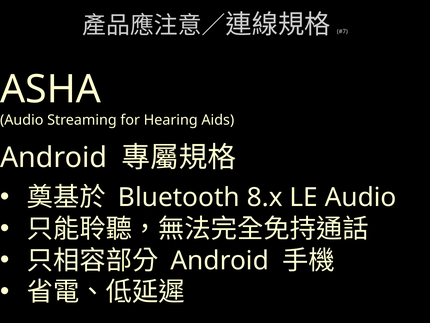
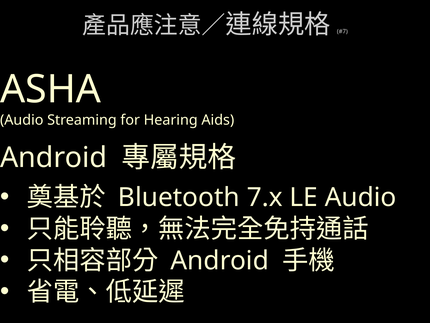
8.x: 8.x -> 7.x
